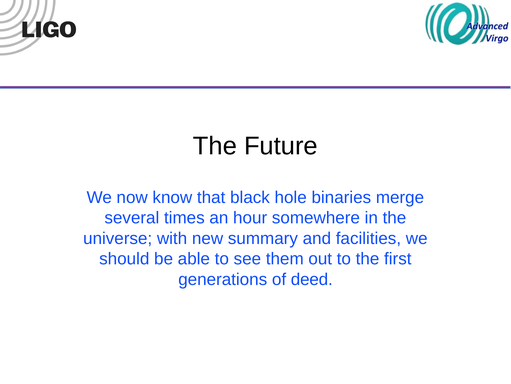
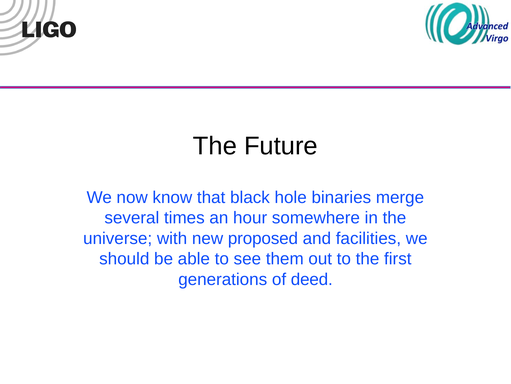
summary: summary -> proposed
